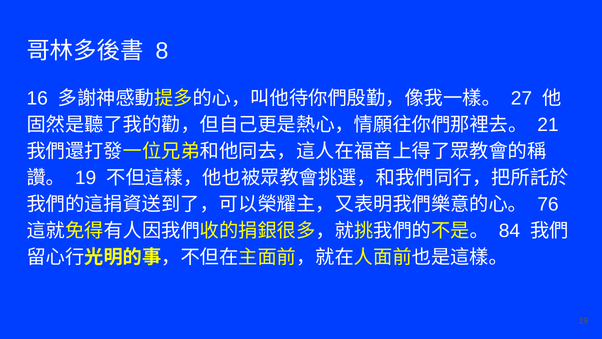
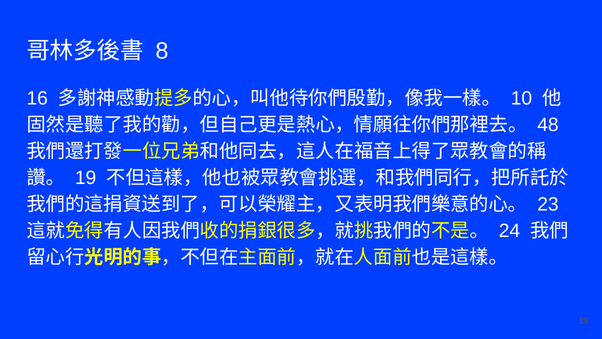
27: 27 -> 10
21: 21 -> 48
76: 76 -> 23
84: 84 -> 24
